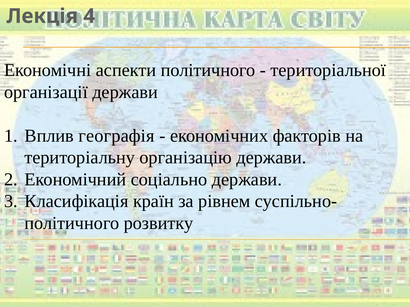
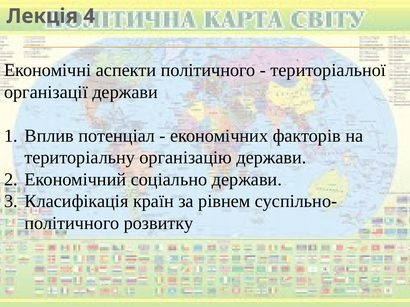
географія: географія -> потенціал
